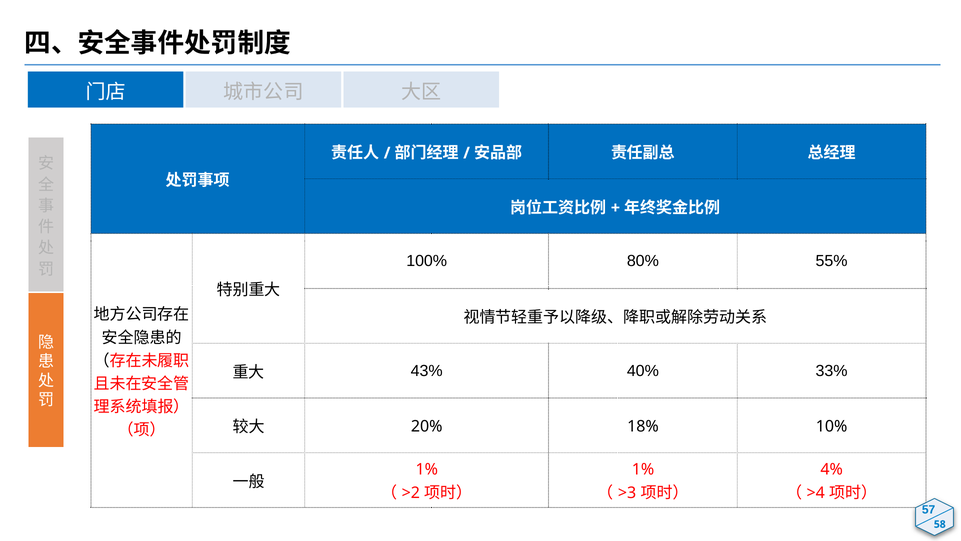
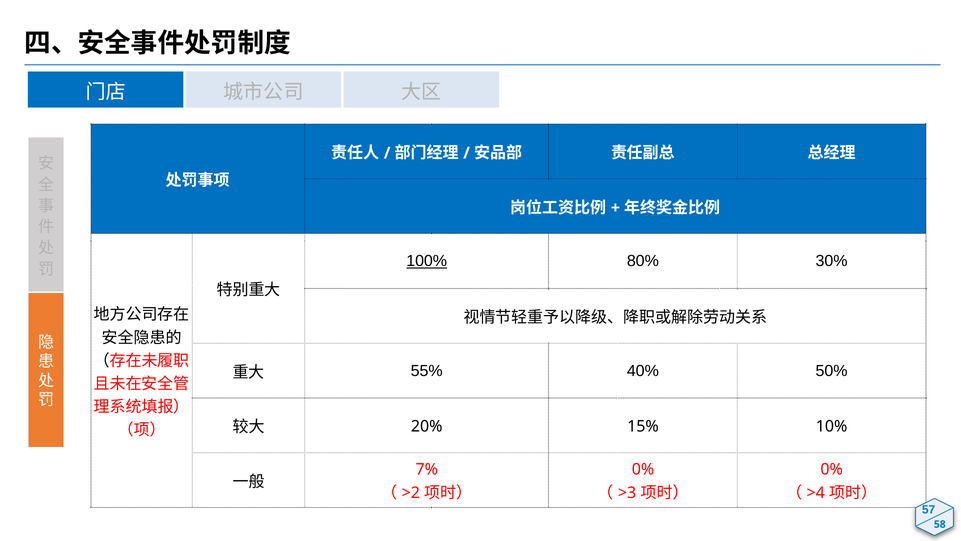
100% underline: none -> present
55%: 55% -> 30%
43%: 43% -> 55%
33%: 33% -> 50%
18%: 18% -> 15%
1% at (427, 469): 1% -> 7%
1% at (643, 469): 1% -> 0%
4% at (832, 469): 4% -> 0%
